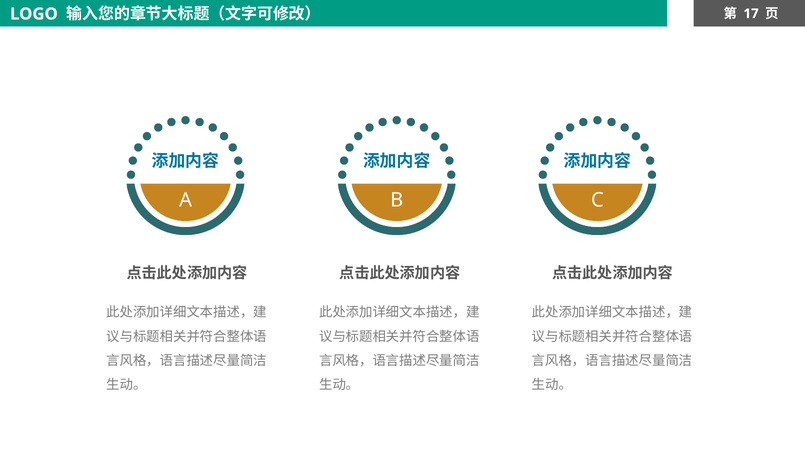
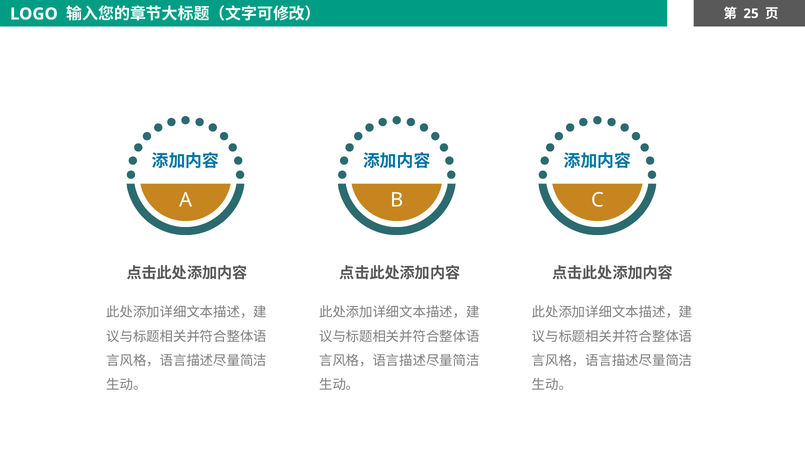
17: 17 -> 25
